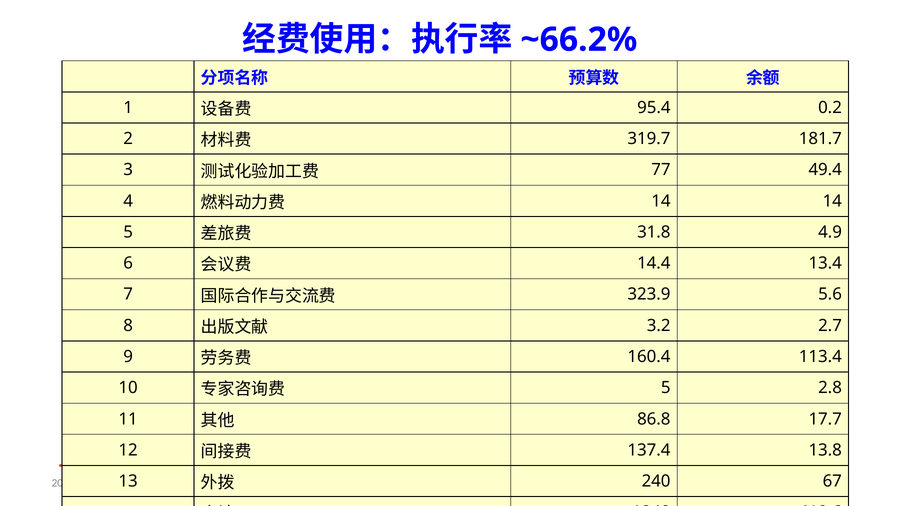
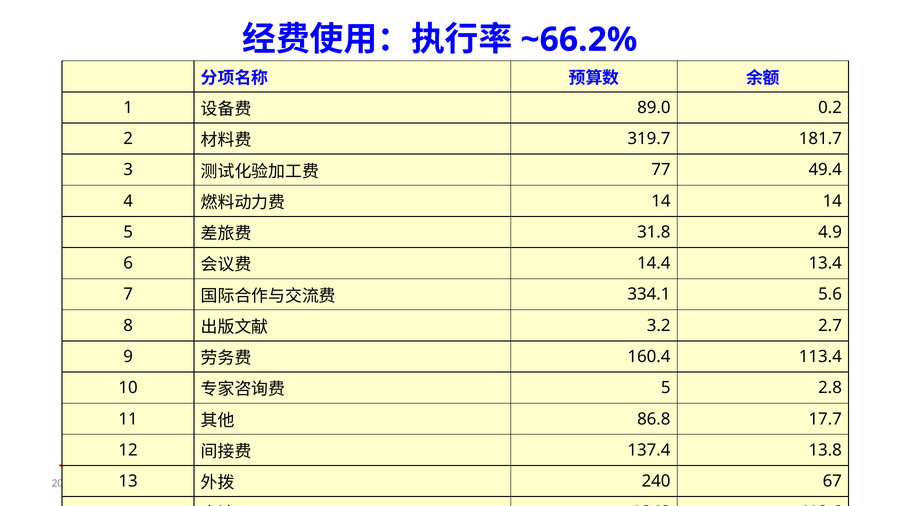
95.4: 95.4 -> 89.0
323.9: 323.9 -> 334.1
